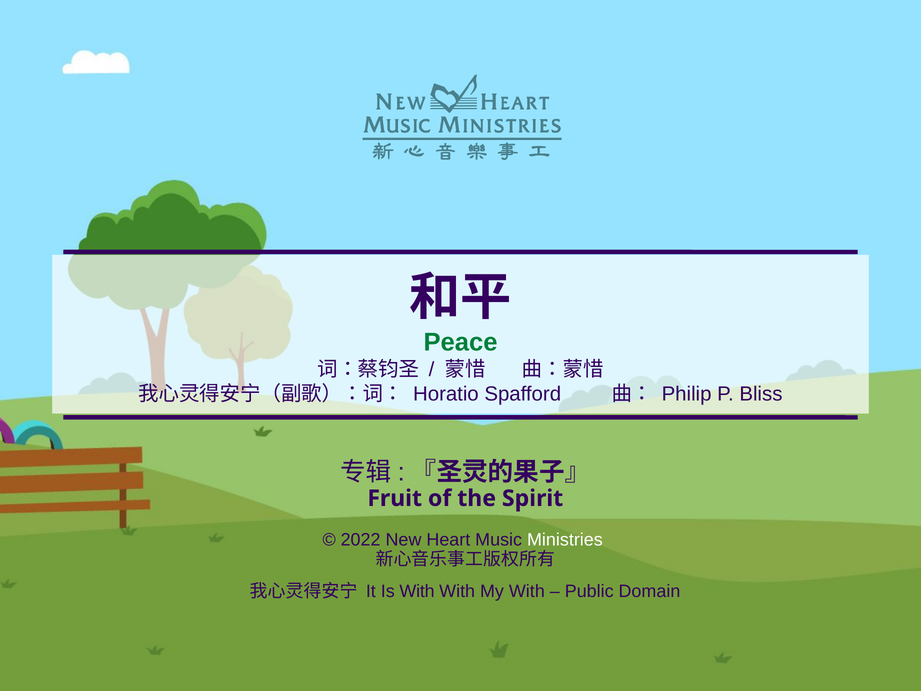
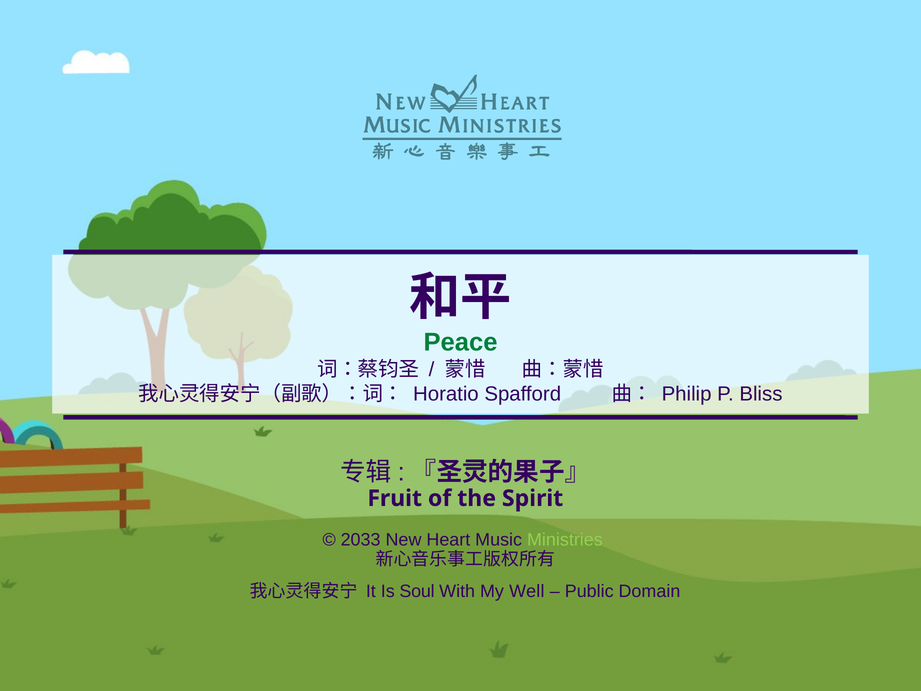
2022: 2022 -> 2033
Ministries colour: white -> light green
Is With: With -> Soul
My With: With -> Well
